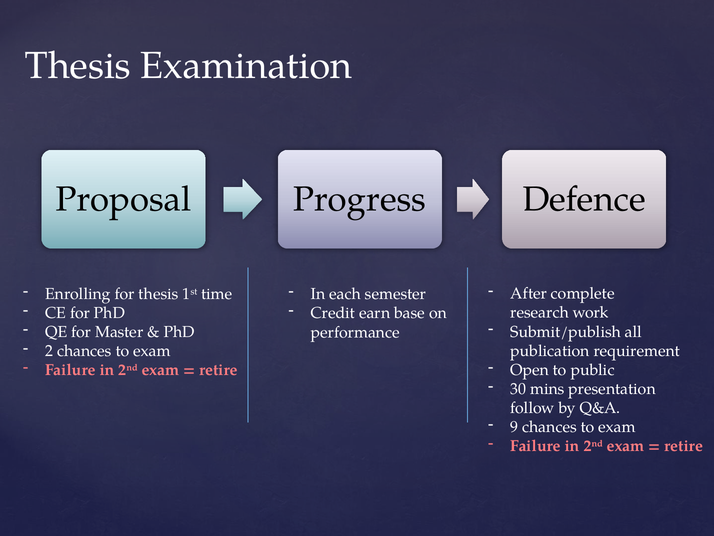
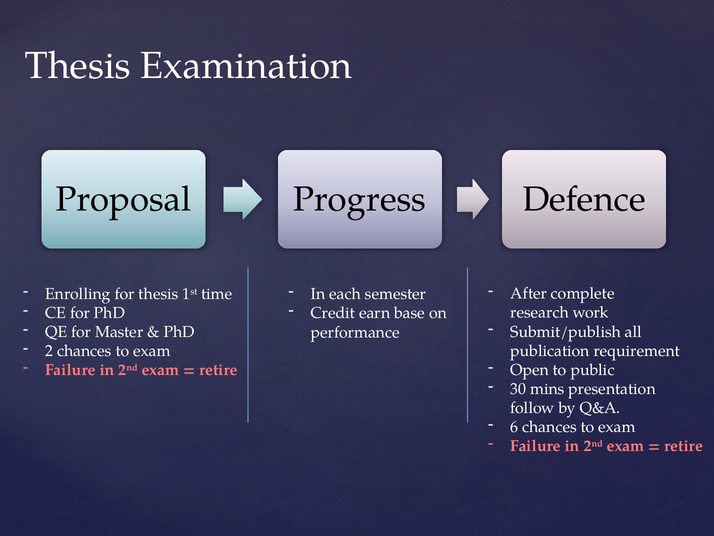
9: 9 -> 6
